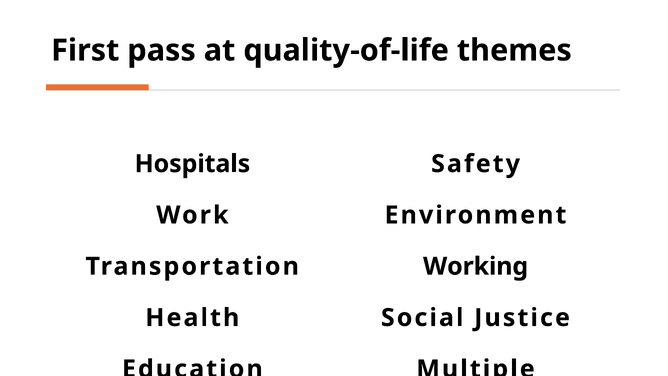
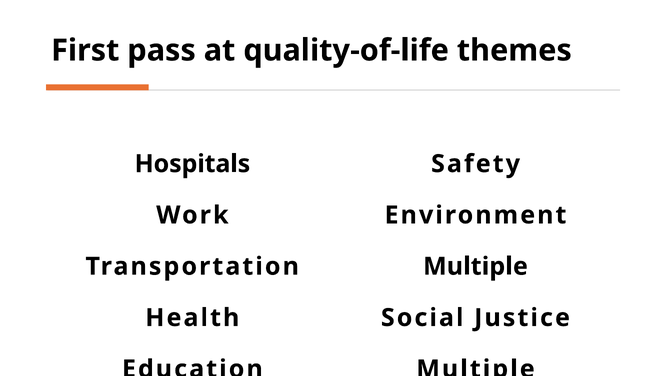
Transportation Working: Working -> Multiple
